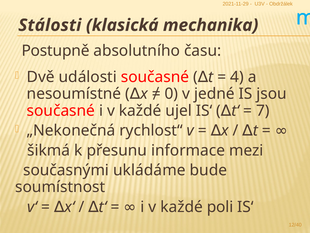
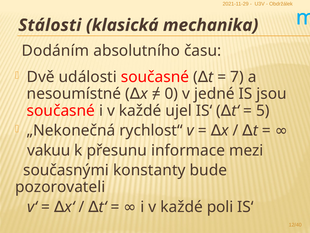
Postupně: Postupně -> Dodáním
4: 4 -> 7
7: 7 -> 5
šikmá: šikmá -> vakuu
ukládáme: ukládáme -> konstanty
soumístnost: soumístnost -> pozorovateli
